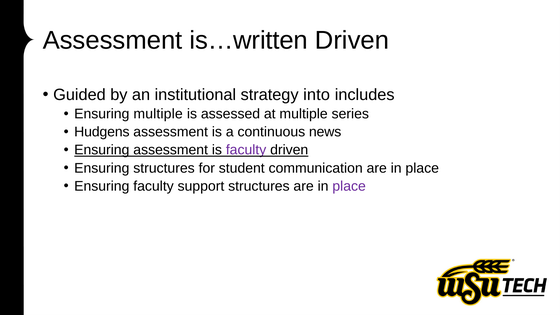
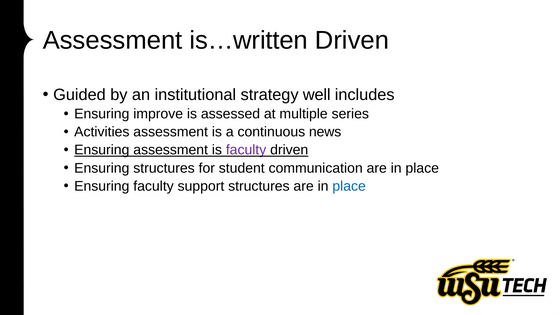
into: into -> well
Ensuring multiple: multiple -> improve
Hudgens: Hudgens -> Activities
place at (349, 186) colour: purple -> blue
